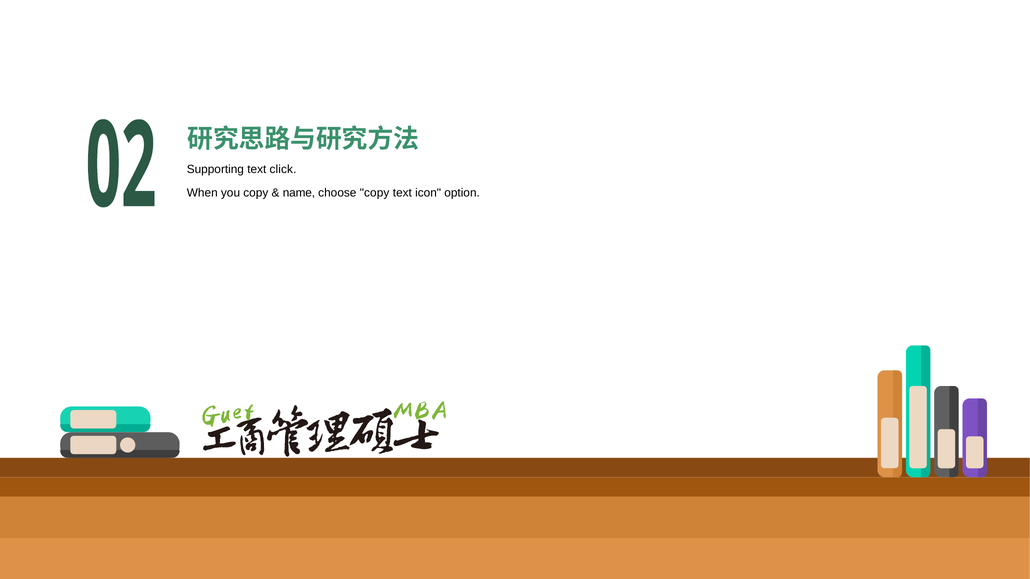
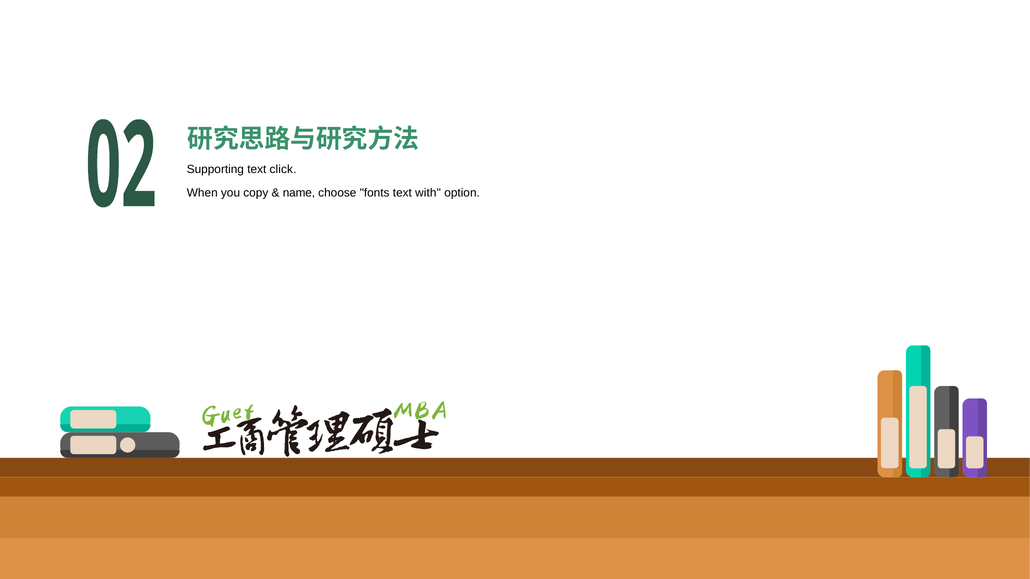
choose copy: copy -> fonts
icon: icon -> with
